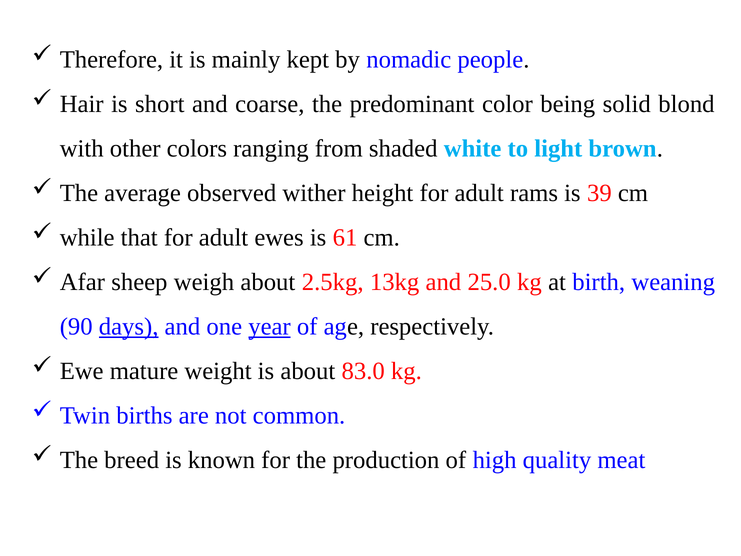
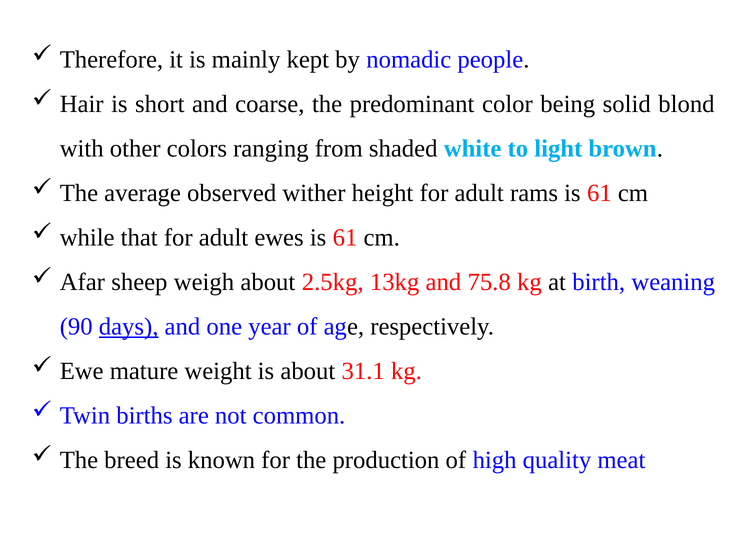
rams is 39: 39 -> 61
25.0: 25.0 -> 75.8
year underline: present -> none
83.0: 83.0 -> 31.1
